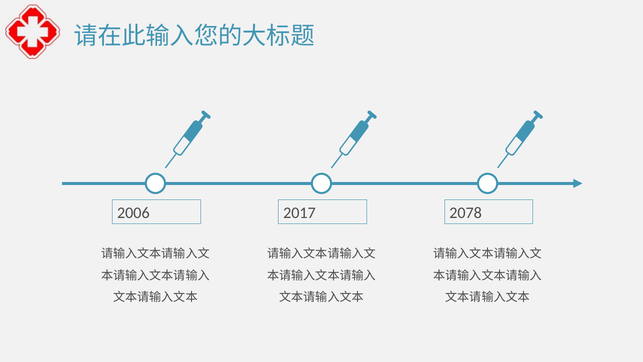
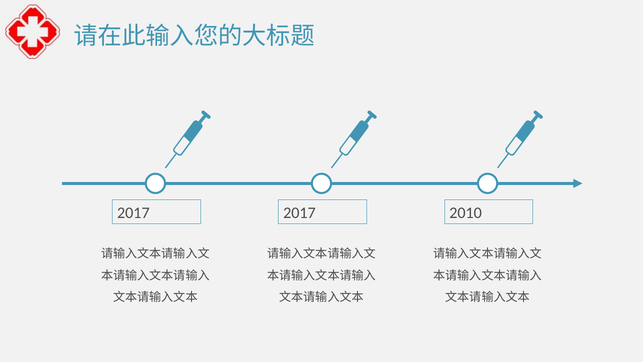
2006 at (133, 213): 2006 -> 2017
2078: 2078 -> 2010
